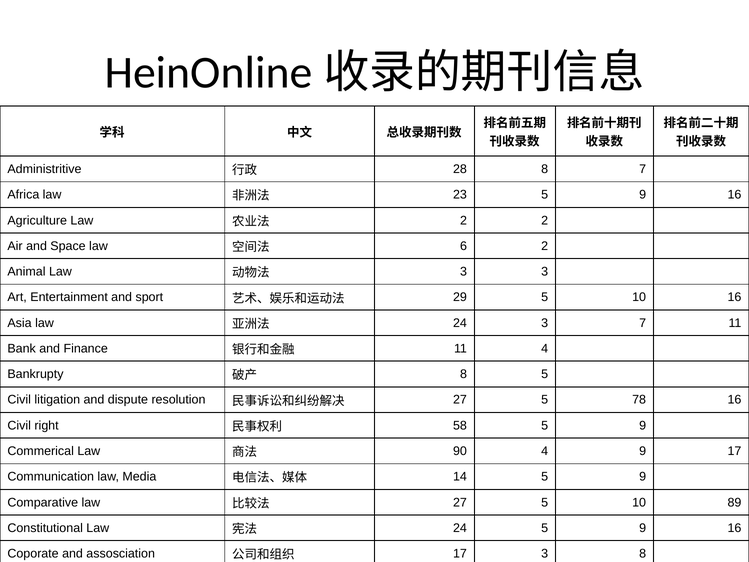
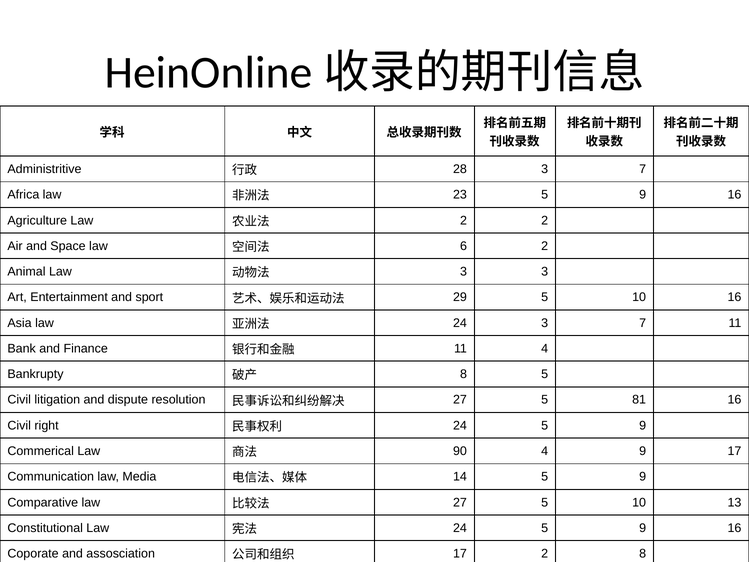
28 8: 8 -> 3
78: 78 -> 81
58 at (460, 425): 58 -> 24
89: 89 -> 13
17 3: 3 -> 2
